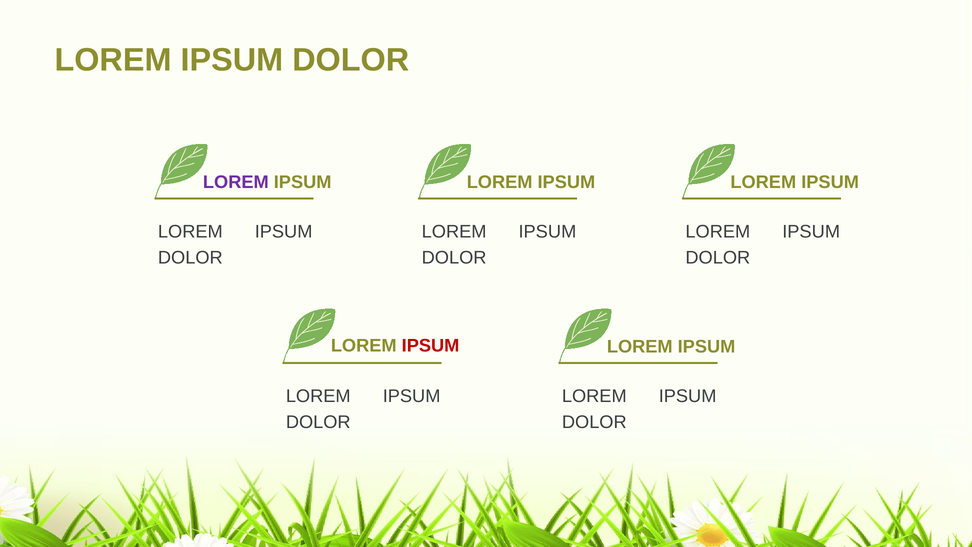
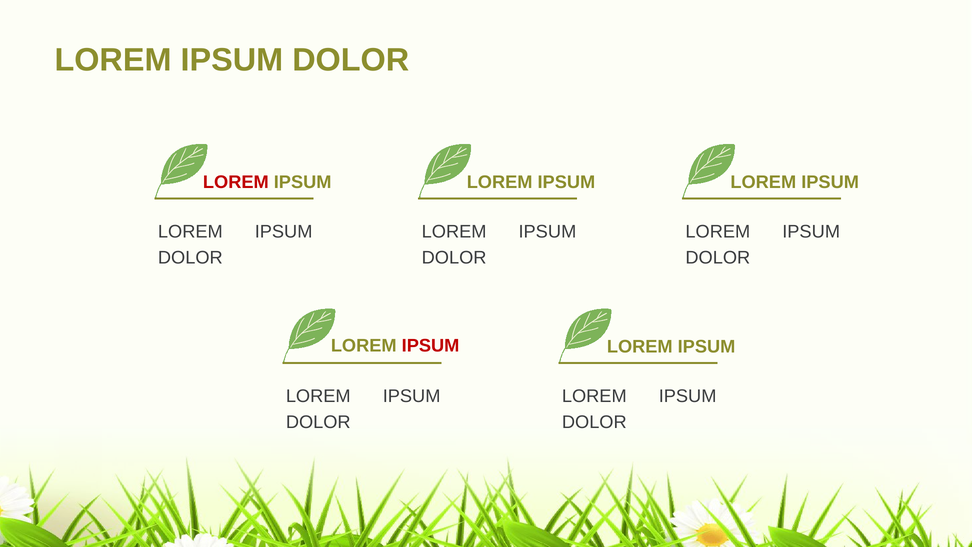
LOREM at (236, 182) colour: purple -> red
